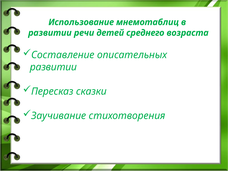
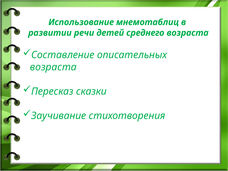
развитии at (53, 67): развитии -> возраста
